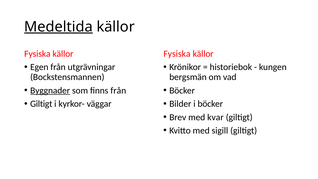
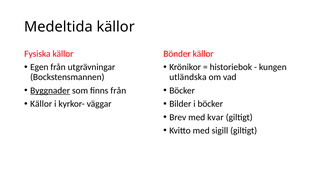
Medeltida underline: present -> none
Fysiska at (177, 54): Fysiska -> Bönder
bergsmän: bergsmän -> utländska
Giltigt at (41, 104): Giltigt -> Källor
